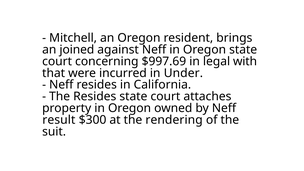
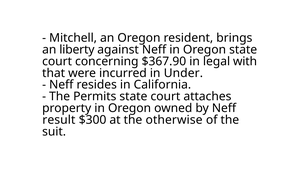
joined: joined -> liberty
$997.69: $997.69 -> $367.90
The Resides: Resides -> Permits
rendering: rendering -> otherwise
